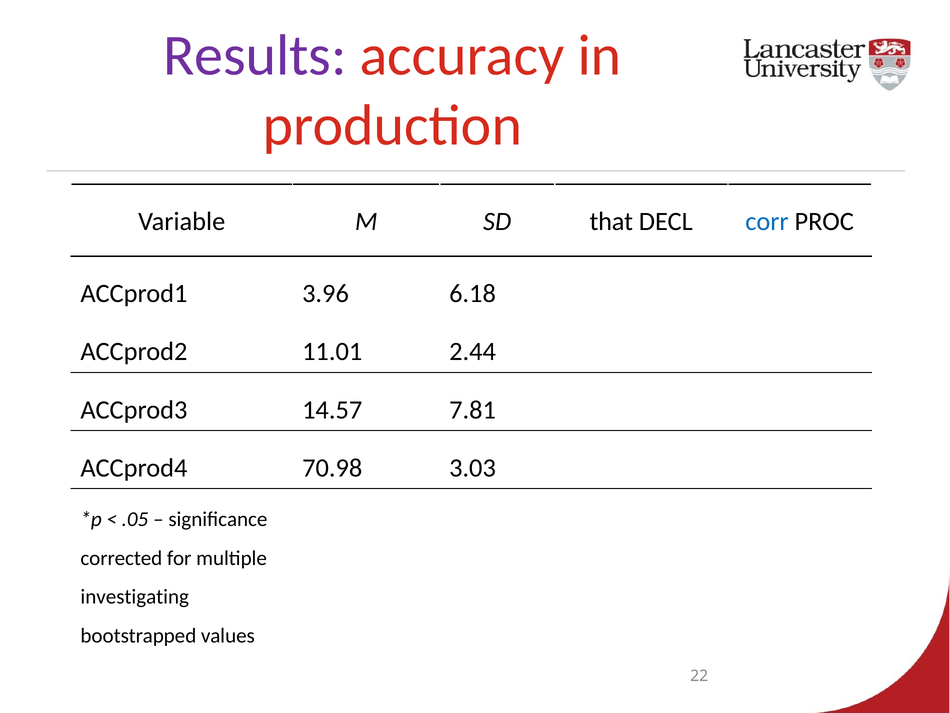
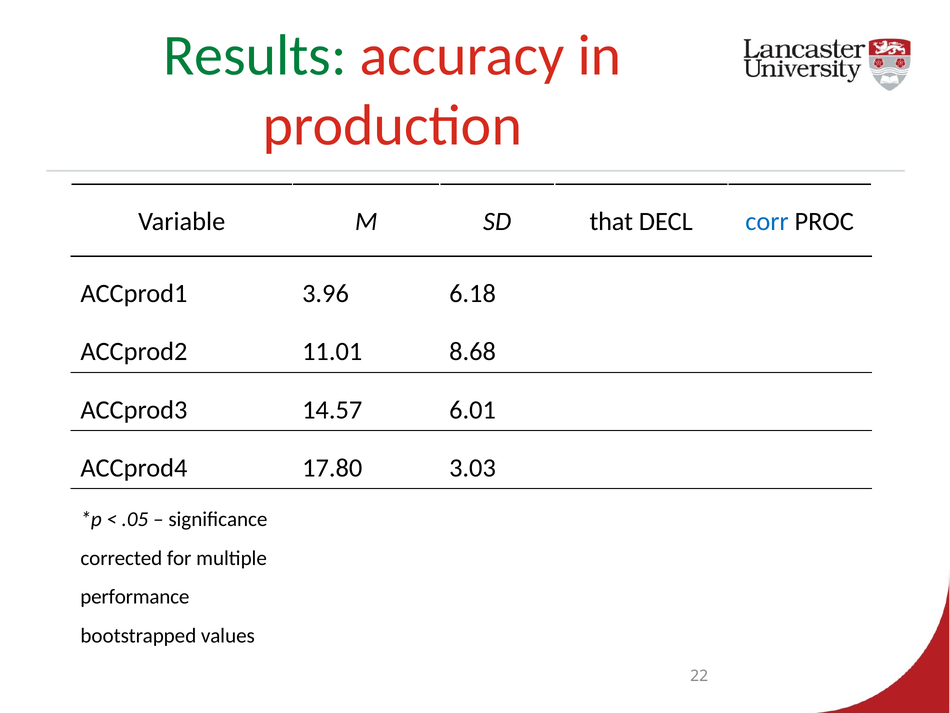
Results at (255, 56) colour: purple -> green
2.44: 2.44 -> 8.68
7.81: 7.81 -> 6.01
70.98: 70.98 -> 17.80
investigating: investigating -> performance
